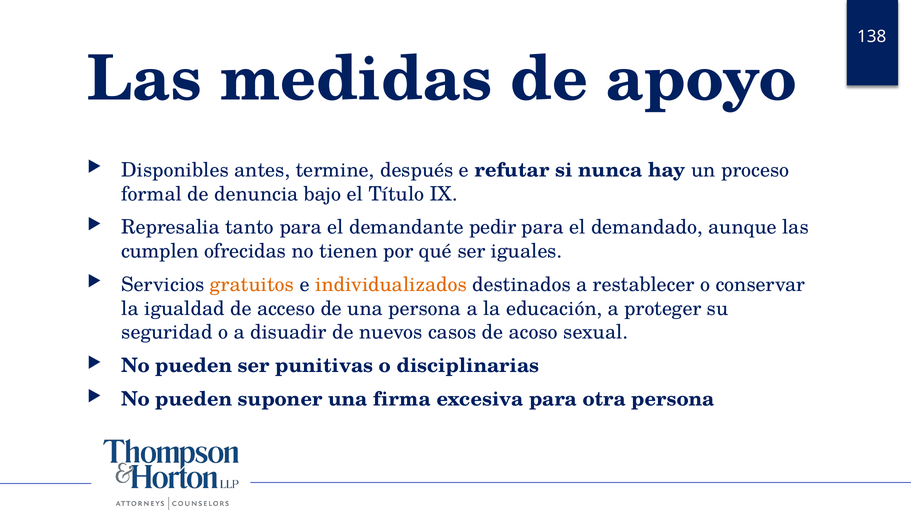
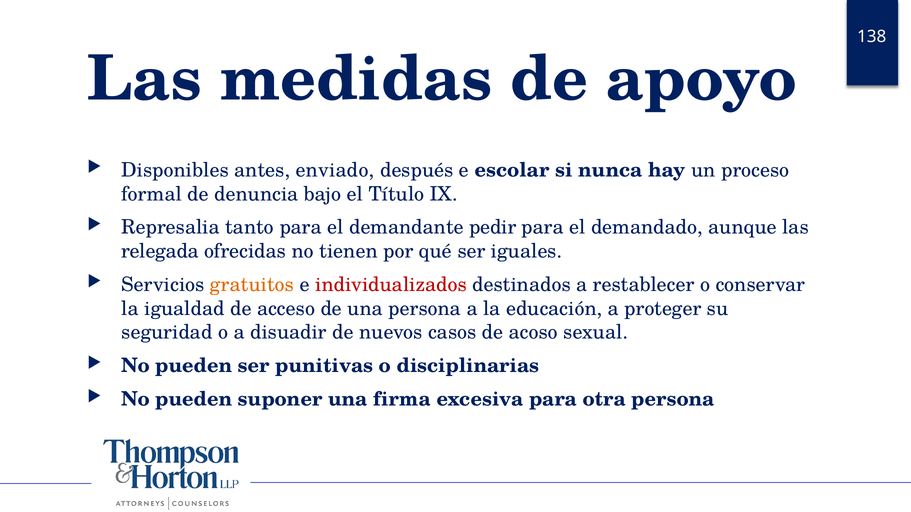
termine: termine -> enviado
refutar: refutar -> escolar
cumplen: cumplen -> relegada
individualizados colour: orange -> red
